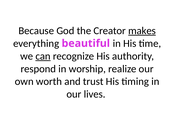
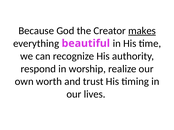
can underline: present -> none
